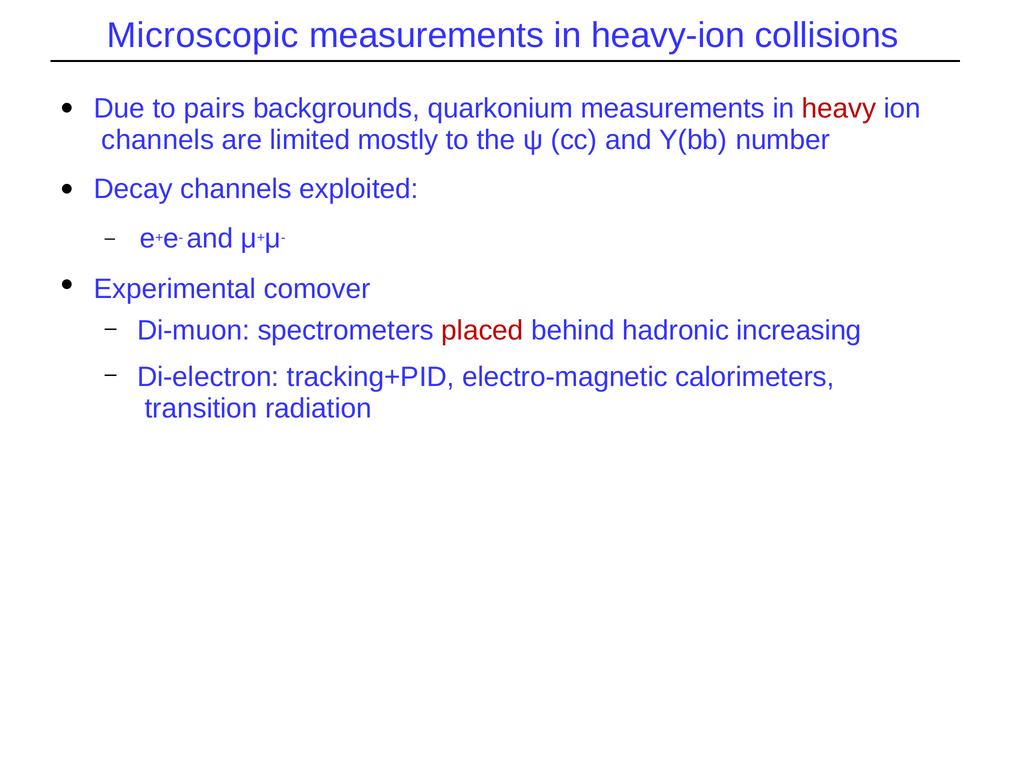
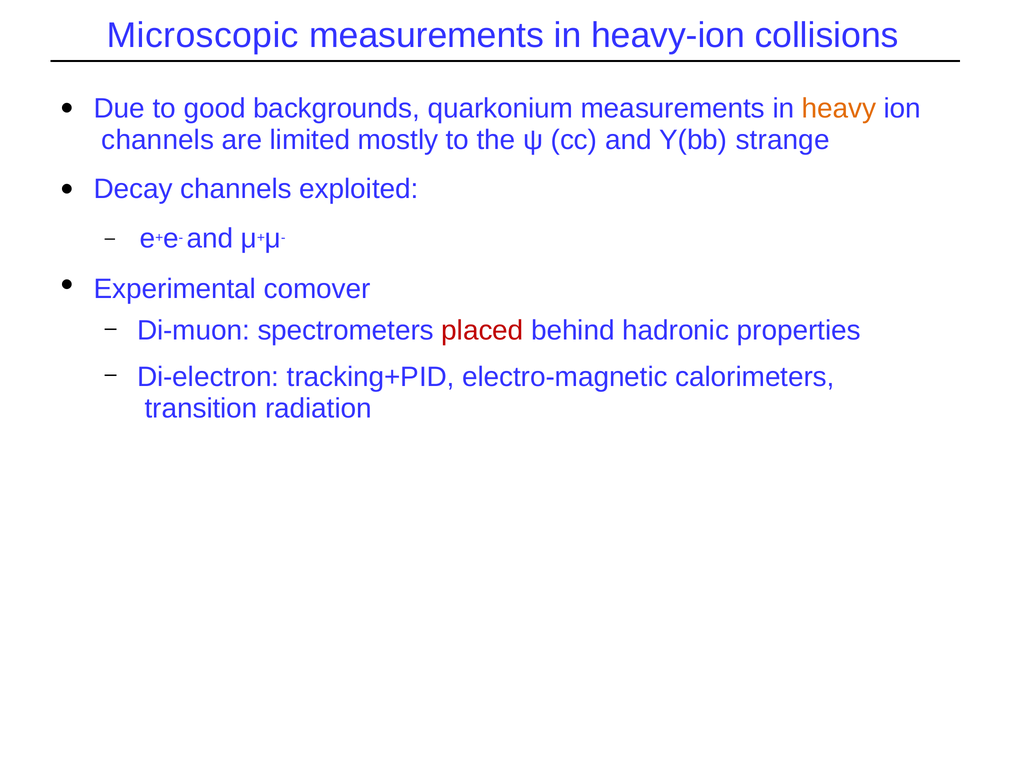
pairs: pairs -> good
heavy colour: red -> orange
number: number -> strange
increasing: increasing -> properties
